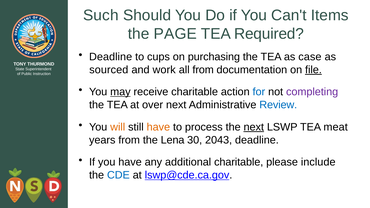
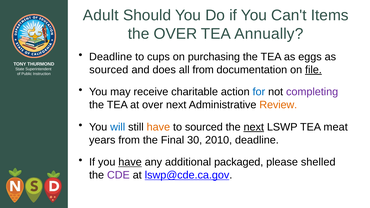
Such: Such -> Adult
the PAGE: PAGE -> OVER
Required: Required -> Annually
case: case -> eggs
work: work -> does
may underline: present -> none
Review colour: blue -> orange
will colour: orange -> blue
to process: process -> sourced
Lena: Lena -> Final
2043: 2043 -> 2010
have at (130, 162) underline: none -> present
additional charitable: charitable -> packaged
include: include -> shelled
CDE colour: blue -> purple
